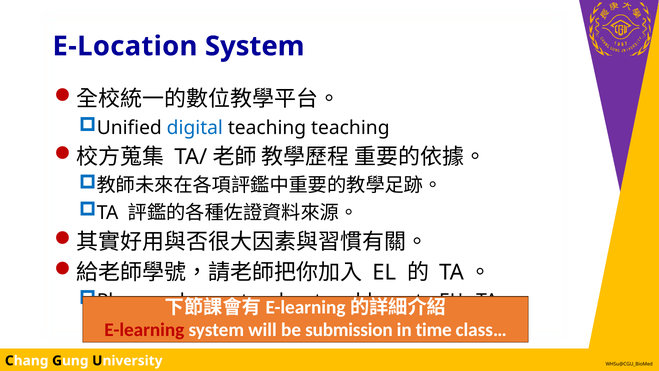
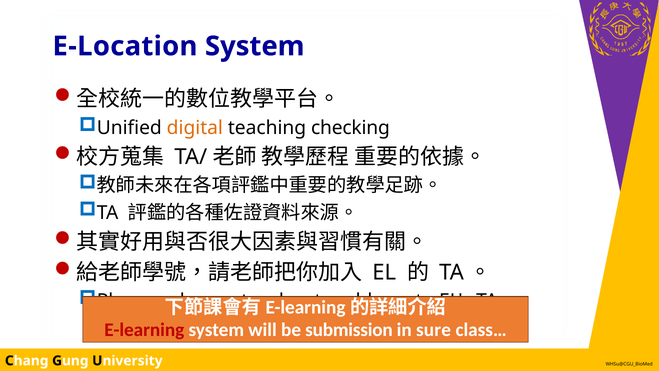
digital colour: blue -> orange
teaching teaching: teaching -> checking
time: time -> sure
